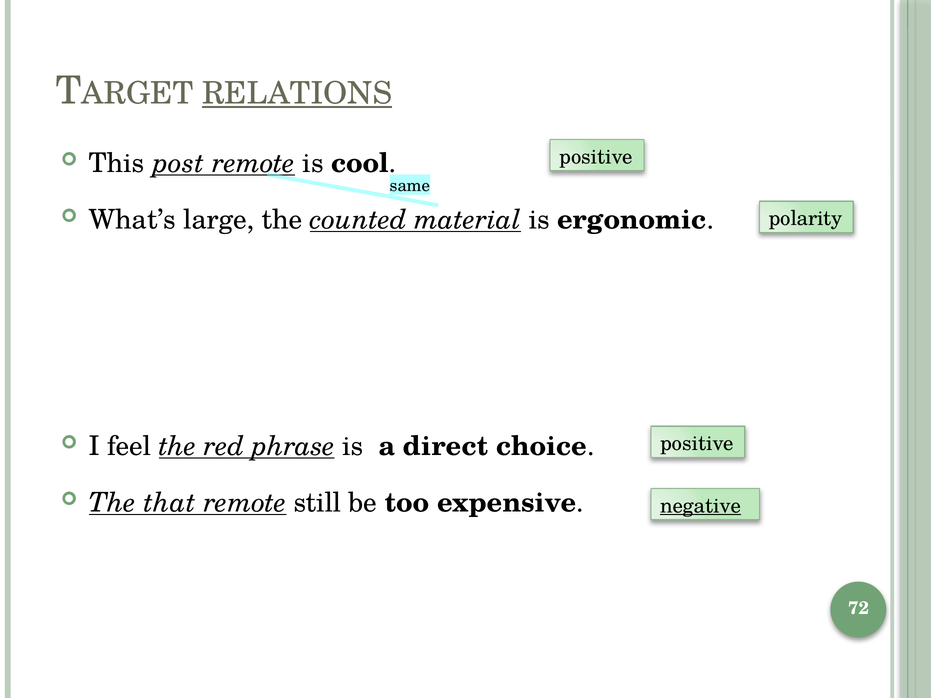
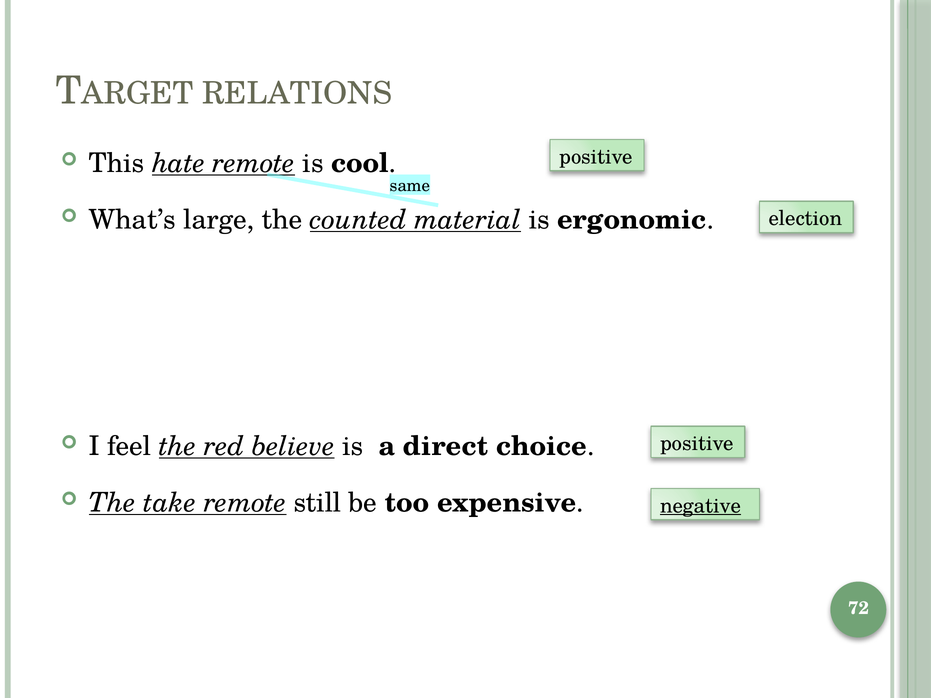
RELATIONS underline: present -> none
post: post -> hate
polarity: polarity -> election
phrase: phrase -> believe
that: that -> take
